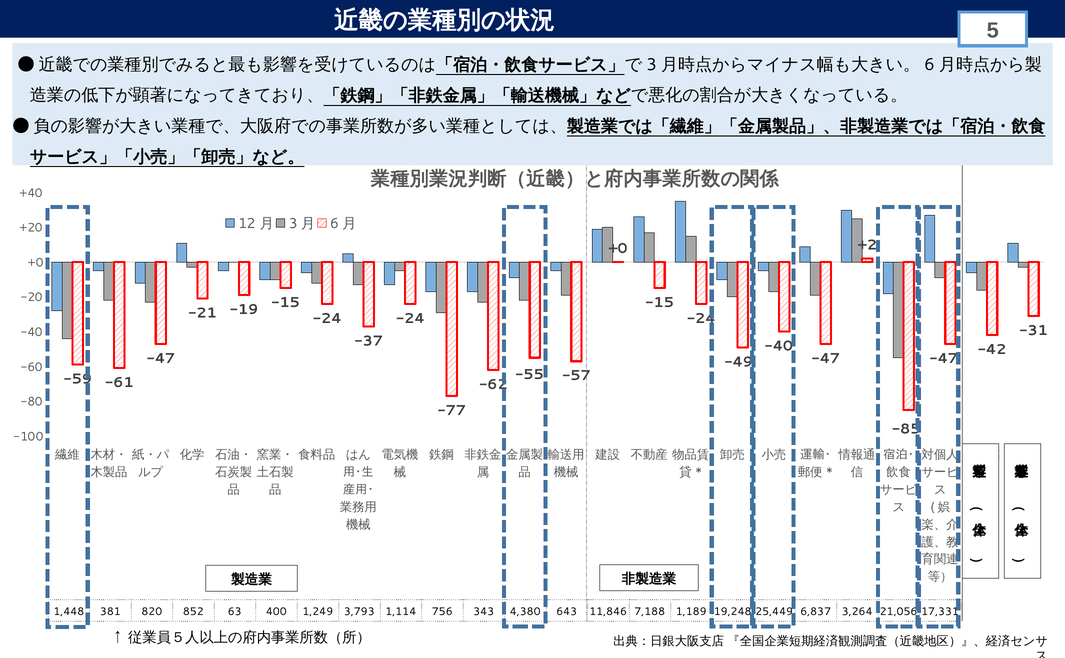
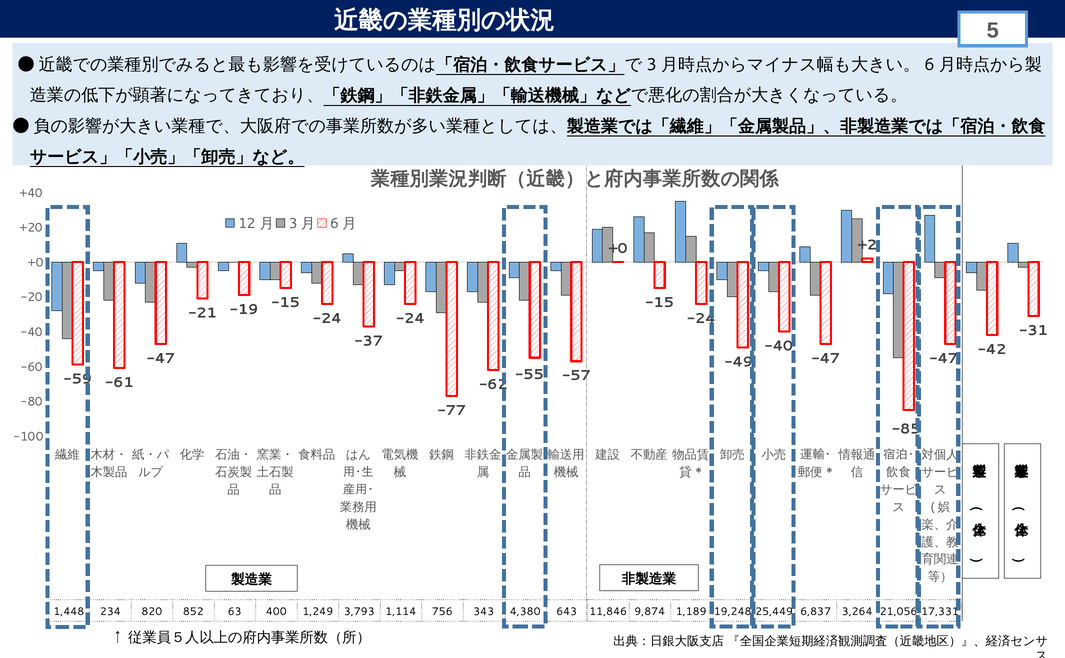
381: 381 -> 234
7,188: 7,188 -> 9,874
